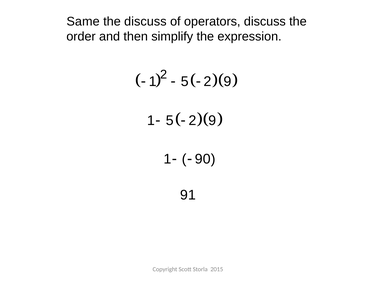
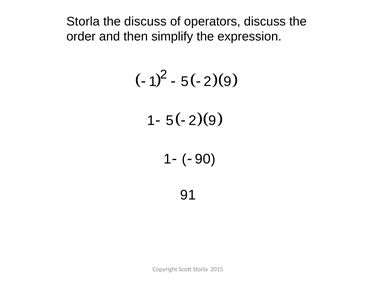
Same at (83, 22): Same -> Storla
